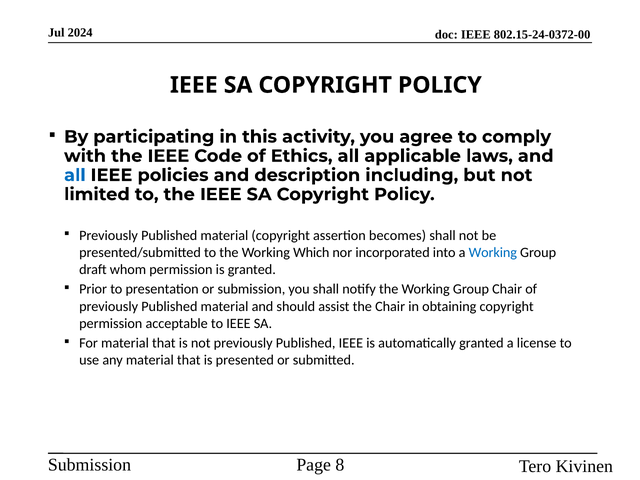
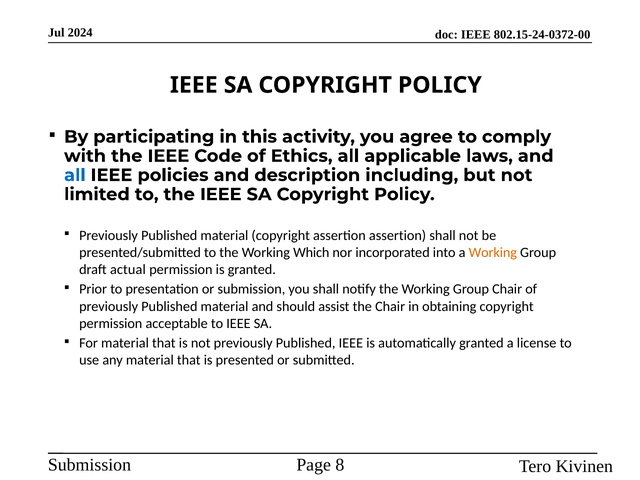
assertion becomes: becomes -> assertion
Working at (493, 253) colour: blue -> orange
whom: whom -> actual
